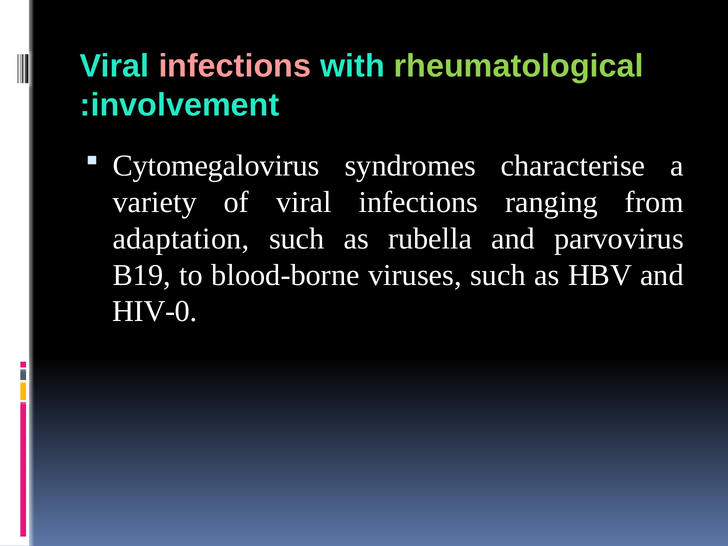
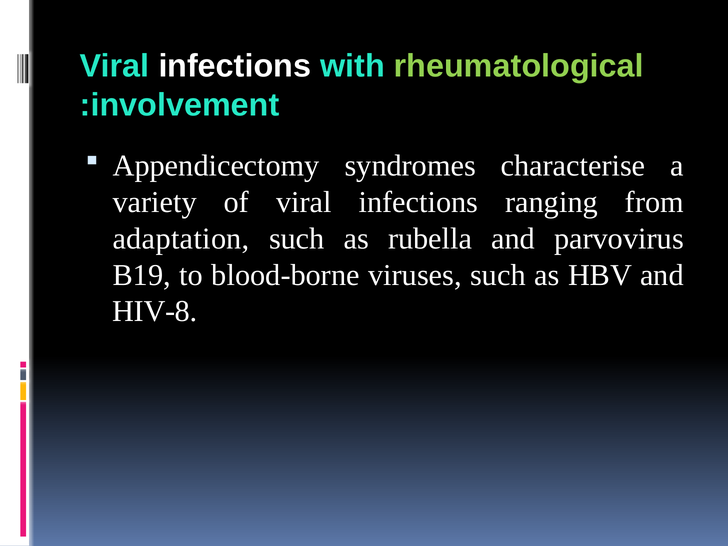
infections at (235, 66) colour: pink -> white
Cytomegalovirus: Cytomegalovirus -> Appendicectomy
HIV-0: HIV-0 -> HIV-8
